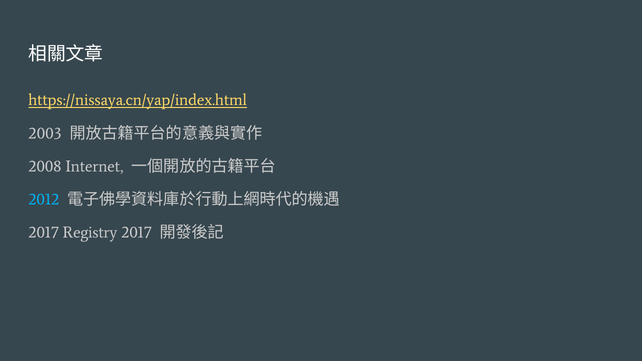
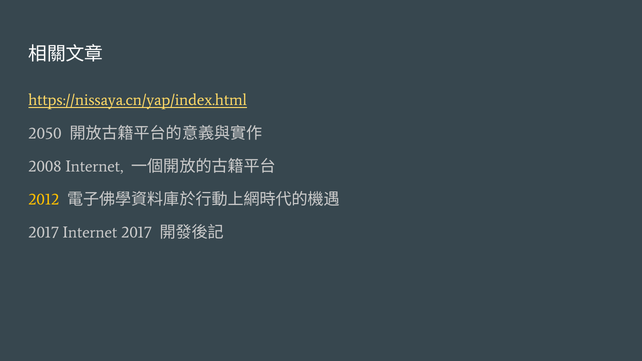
2003: 2003 -> 2050
2012 colour: light blue -> yellow
2017 Registry: Registry -> Internet
